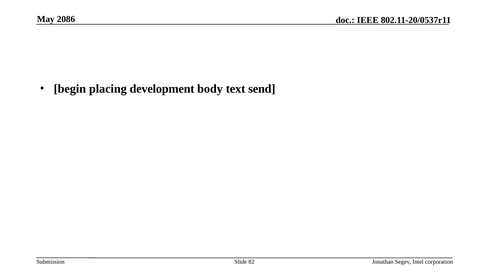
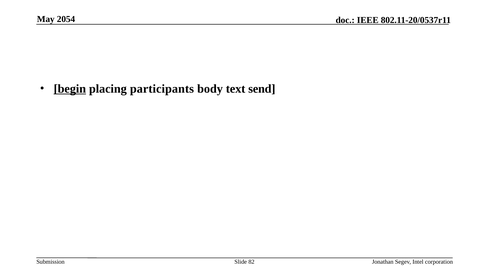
2086: 2086 -> 2054
begin underline: none -> present
development: development -> participants
